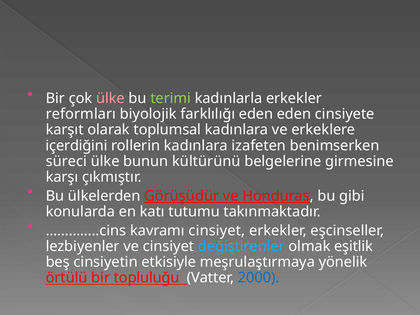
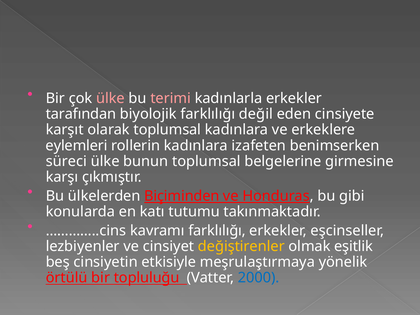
terimi colour: light green -> pink
reformları: reformları -> tarafından
farklılığı eden: eden -> değil
içerdiğini: içerdiğini -> eylemleri
bunun kültürünü: kültürünü -> toplumsal
Görüşüdür: Görüşüdür -> Biçiminden
kavramı cinsiyet: cinsiyet -> farklılığı
değiştirenler colour: light blue -> yellow
